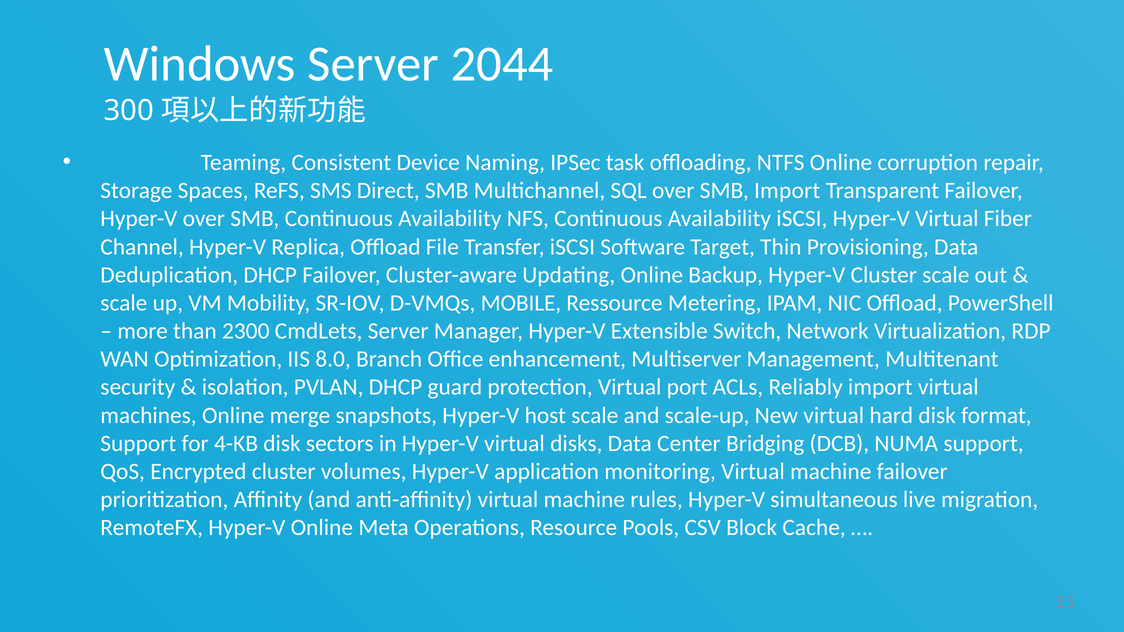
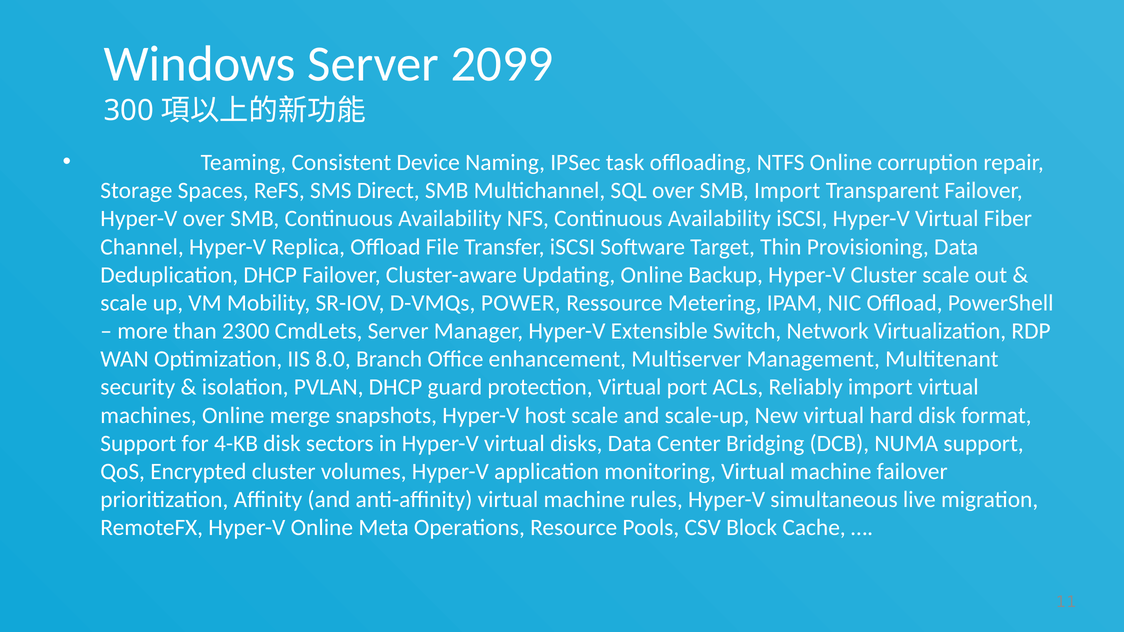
2044: 2044 -> 2099
MOBILE: MOBILE -> POWER
